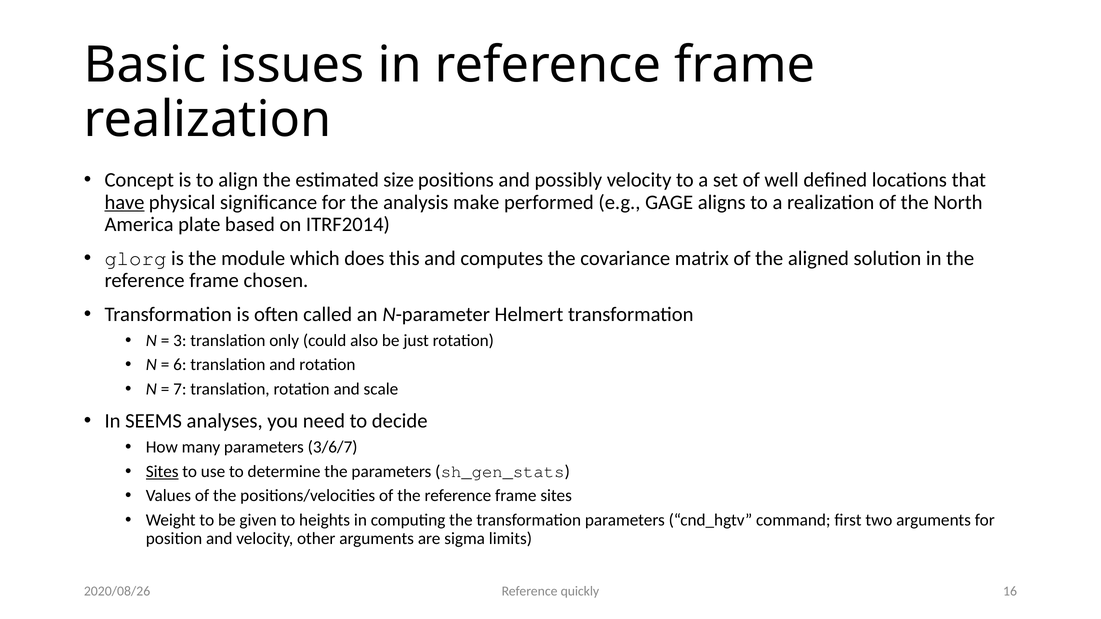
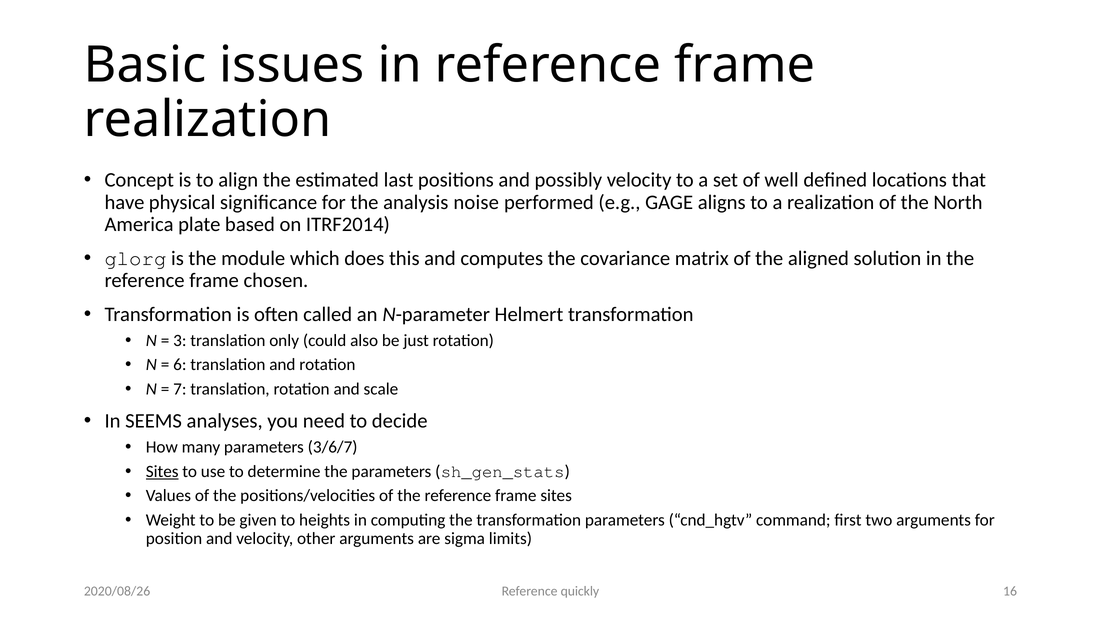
size: size -> last
have underline: present -> none
make: make -> noise
